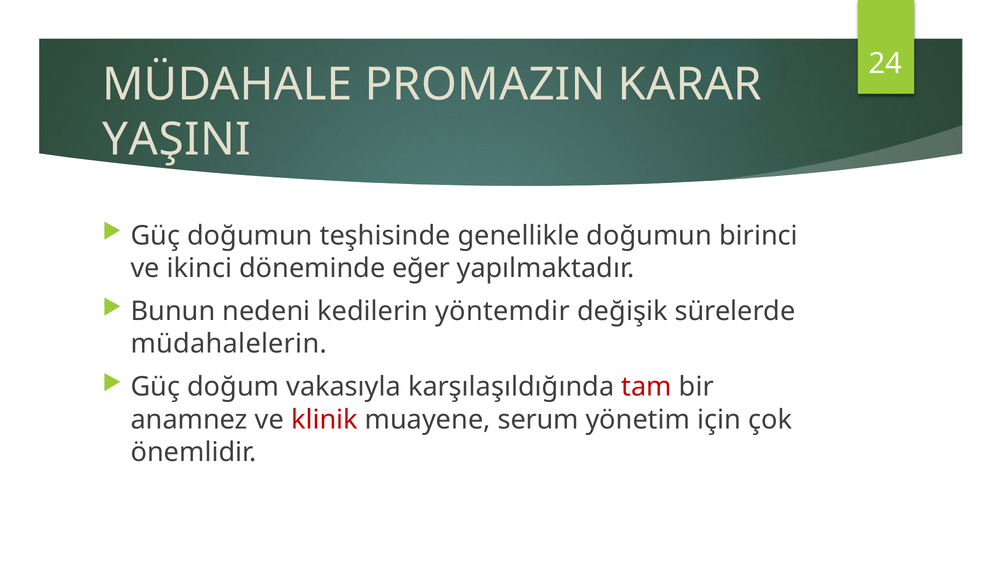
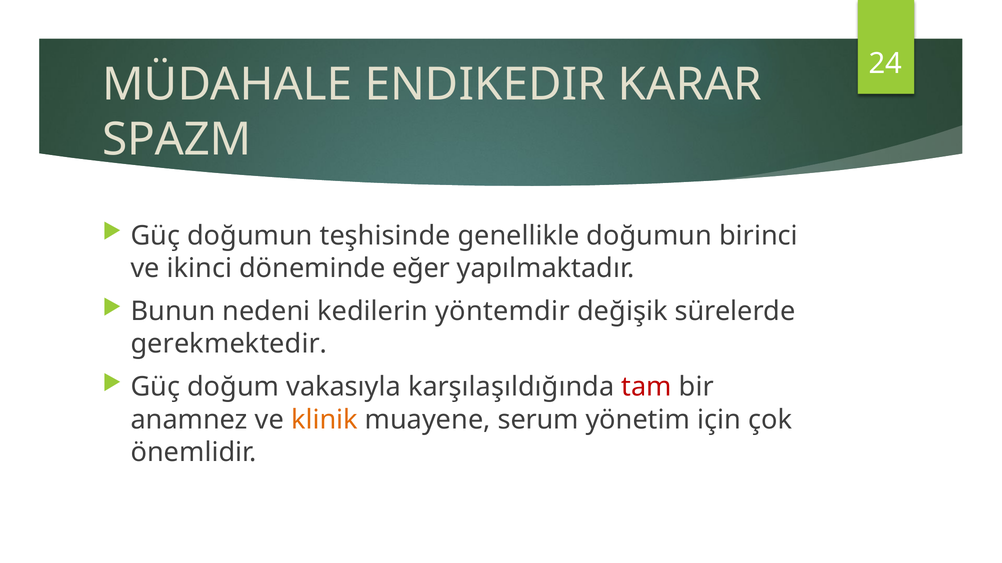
PROMAZIN: PROMAZIN -> ENDIKEDIR
YAŞINI: YAŞINI -> SPAZM
müdahalelerin: müdahalelerin -> gerekmektedir
klinik colour: red -> orange
